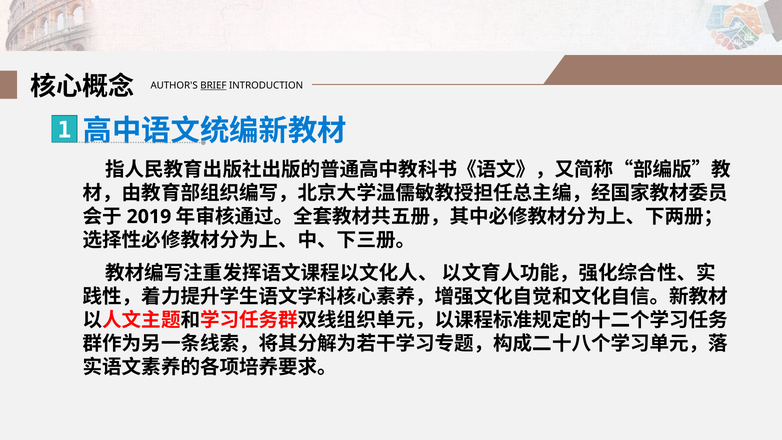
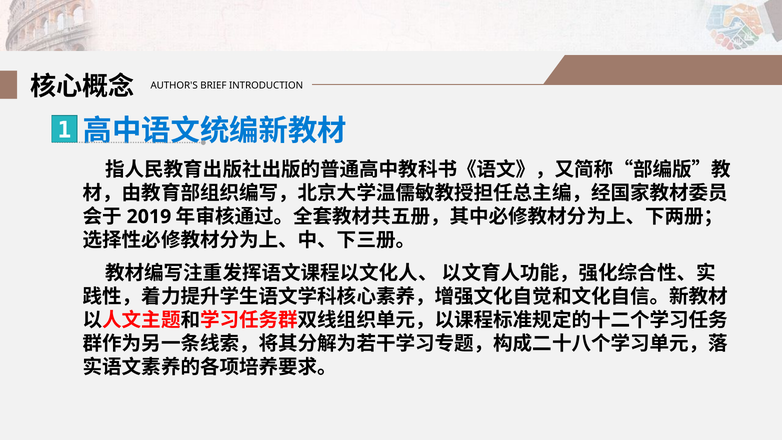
BRIEF underline: present -> none
